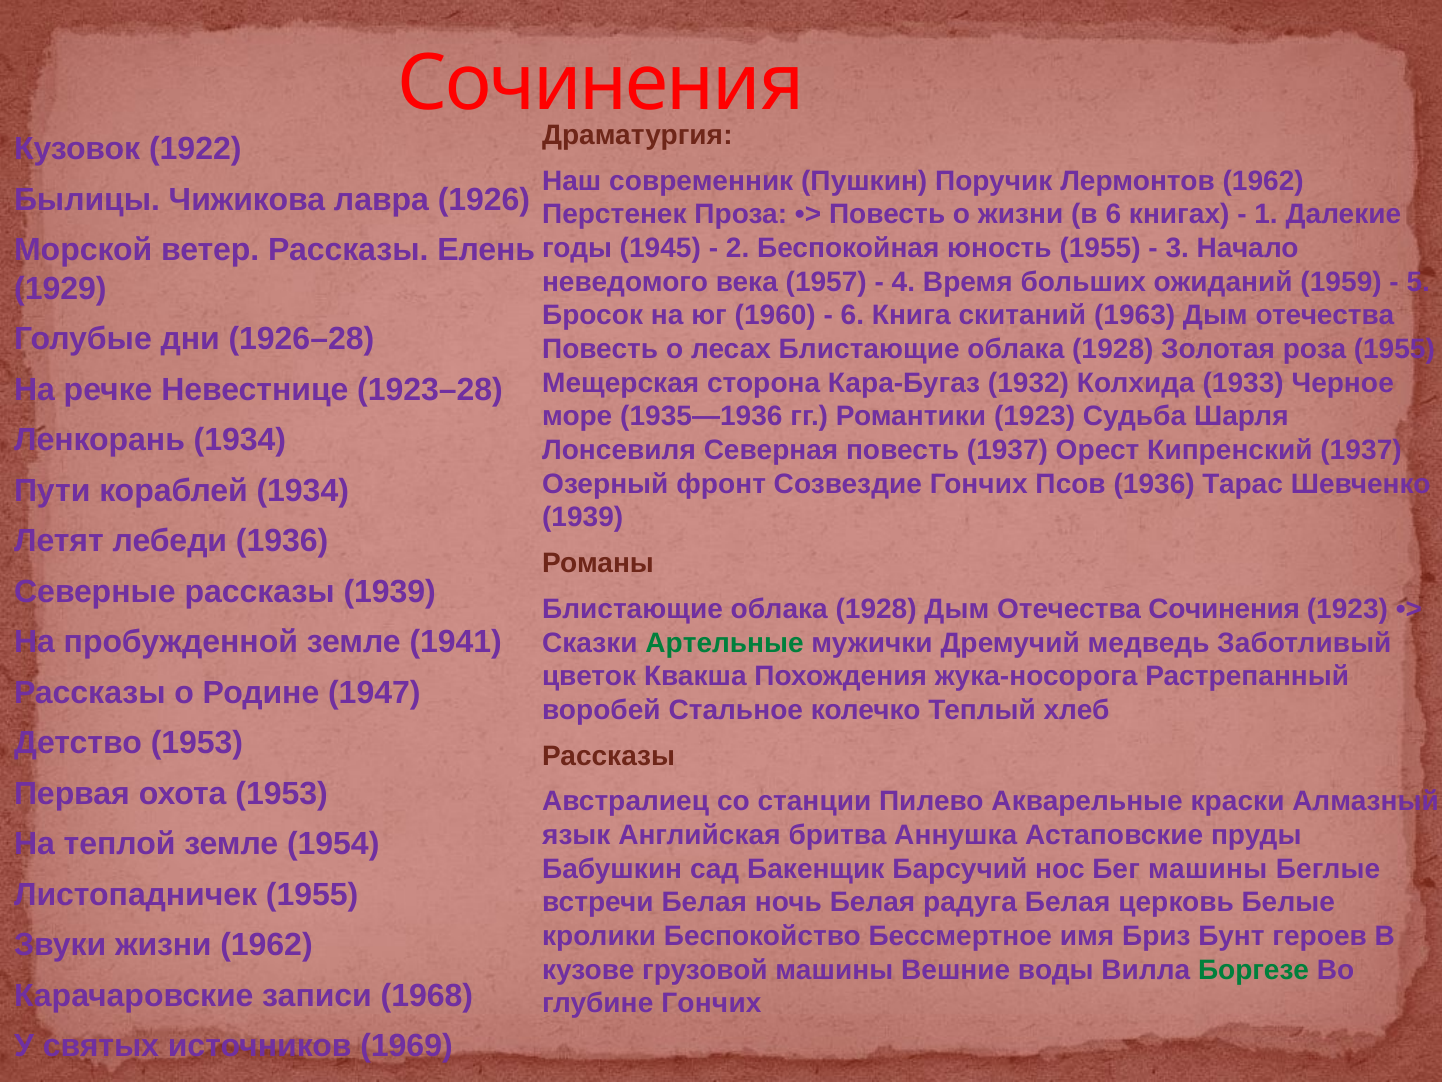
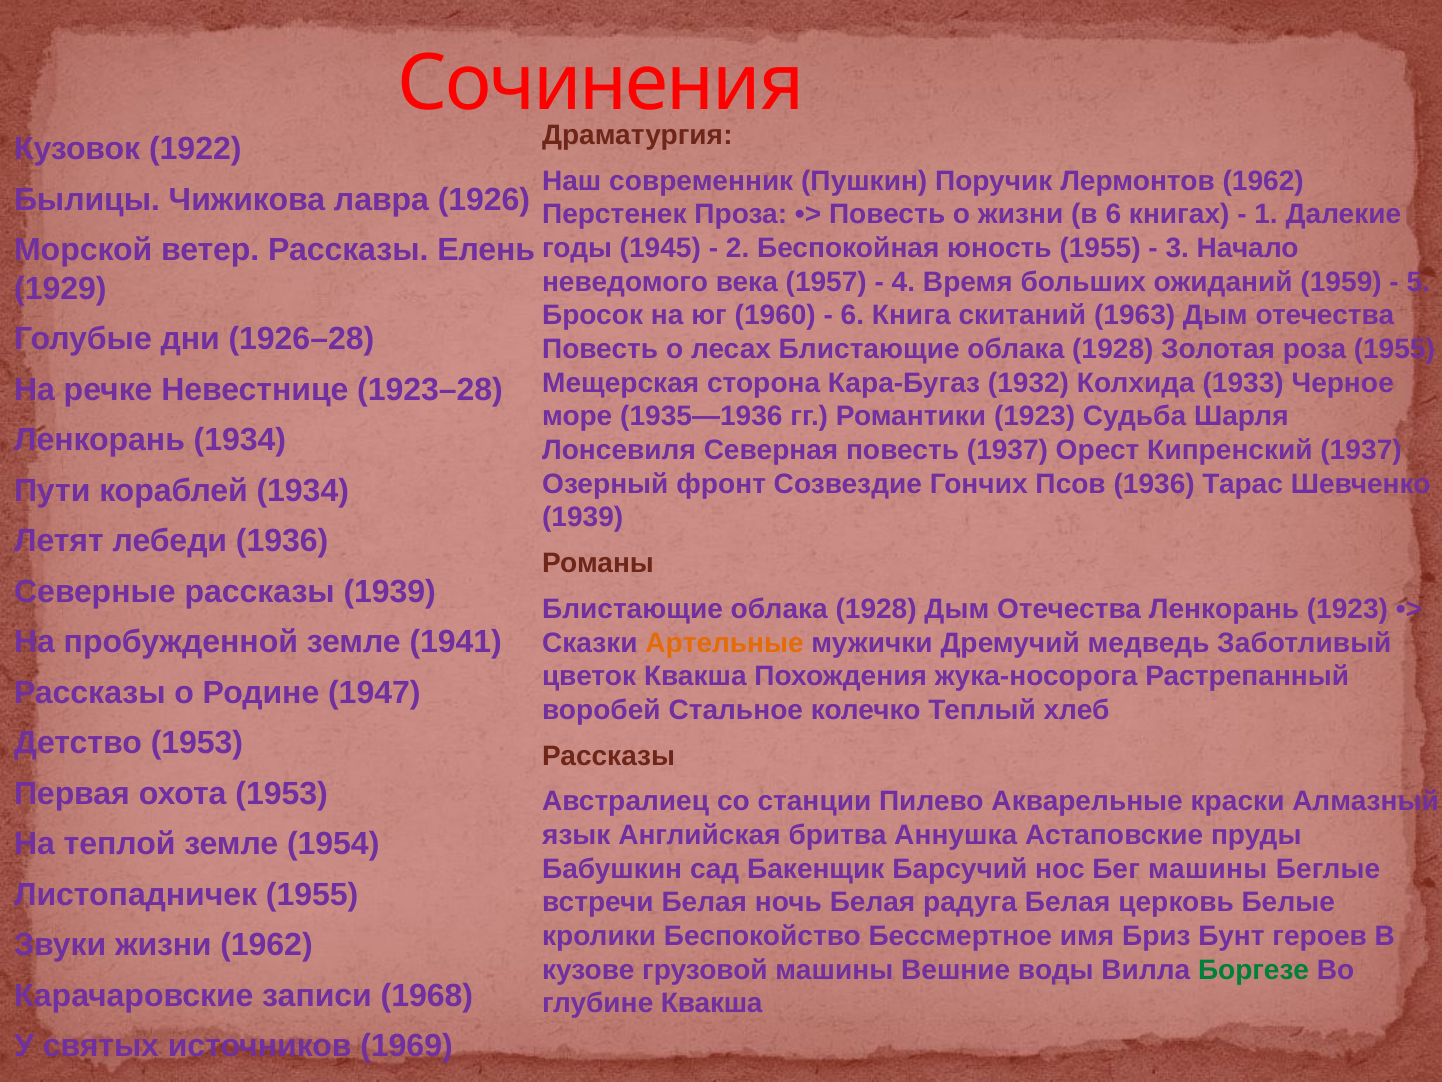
Отечества Сочинения: Сочинения -> Ленкорань
Артельные colour: green -> orange
глубине Гончих: Гончих -> Квакша
